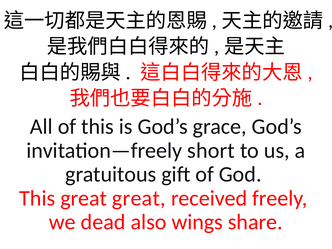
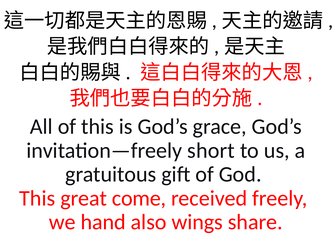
great great: great -> come
dead: dead -> hand
